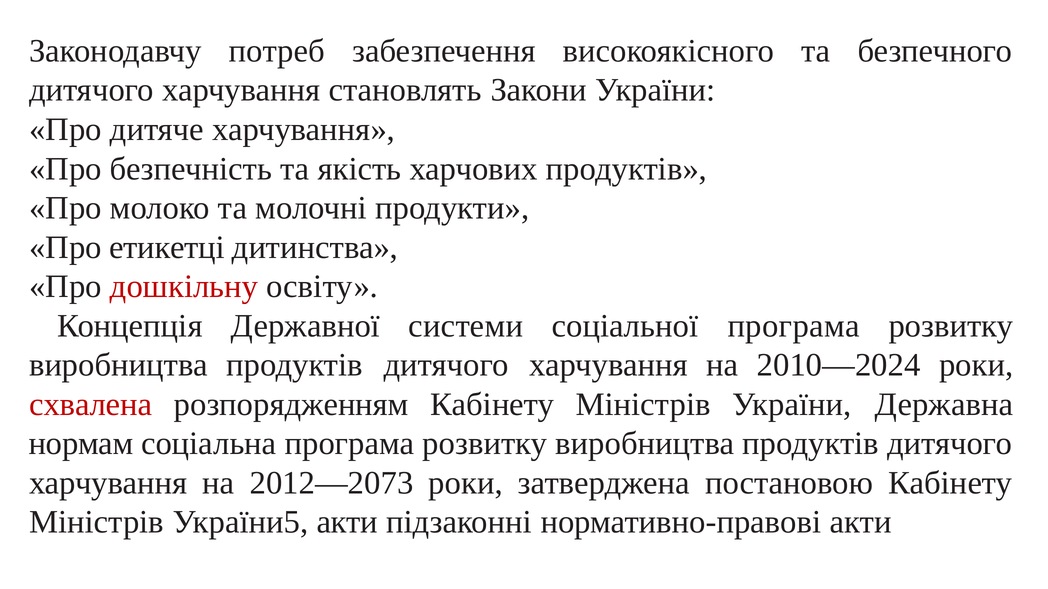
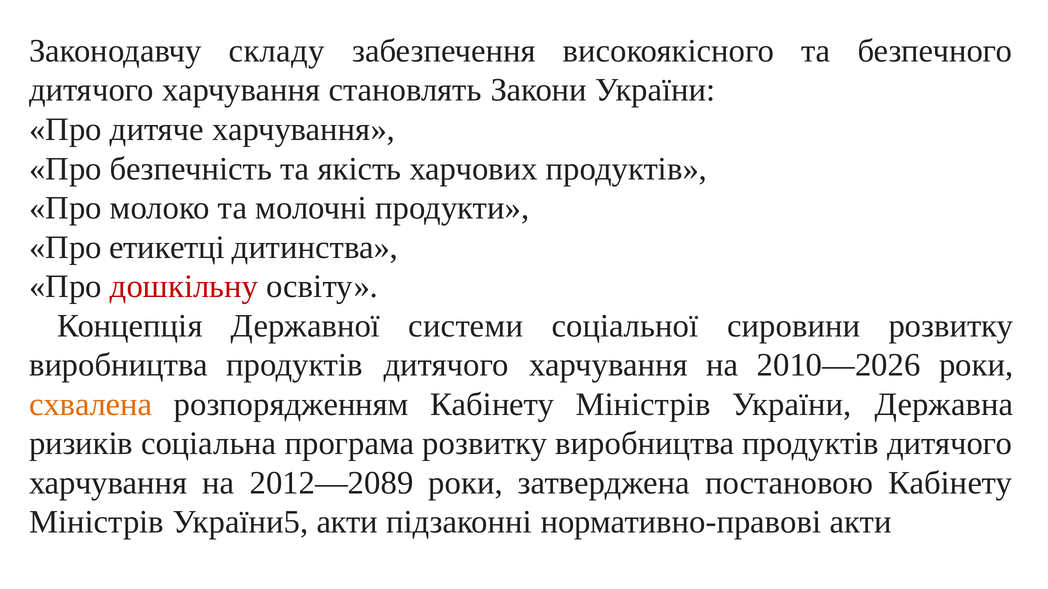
потреб: потреб -> складу
соціальної програма: програма -> сировини
2010—2024: 2010—2024 -> 2010—2026
схвалена colour: red -> orange
нормам: нормам -> ризиків
2012—2073: 2012—2073 -> 2012—2089
